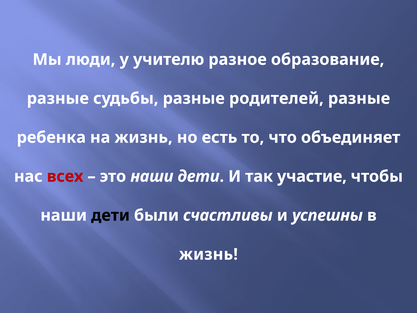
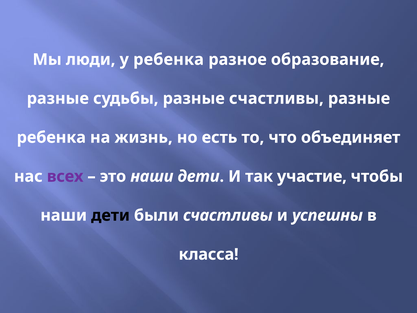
у учителю: учителю -> ребенка
разные родителей: родителей -> счастливы
всех colour: red -> purple
жизнь at (208, 254): жизнь -> класса
